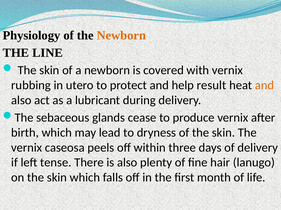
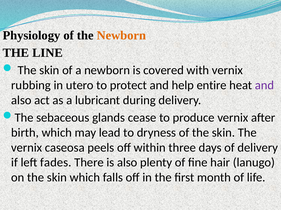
result: result -> entire
and at (265, 86) colour: orange -> purple
tense: tense -> fades
